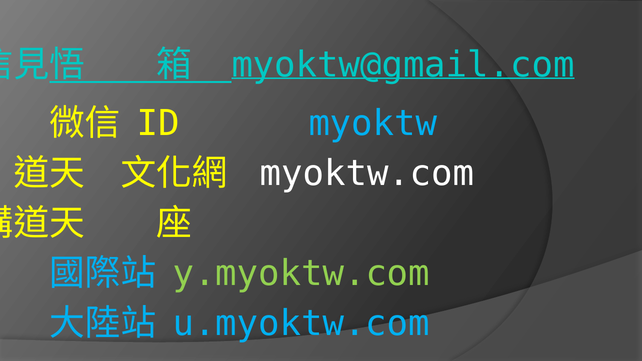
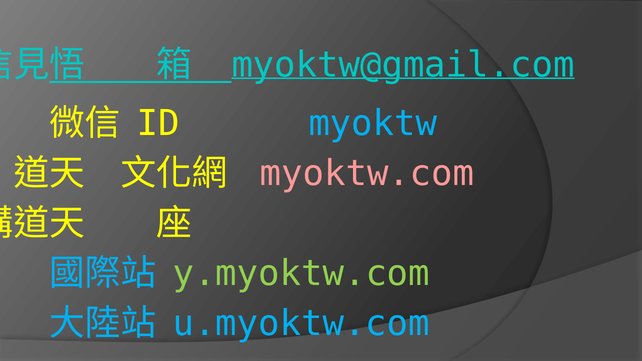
myoktw.com colour: white -> pink
